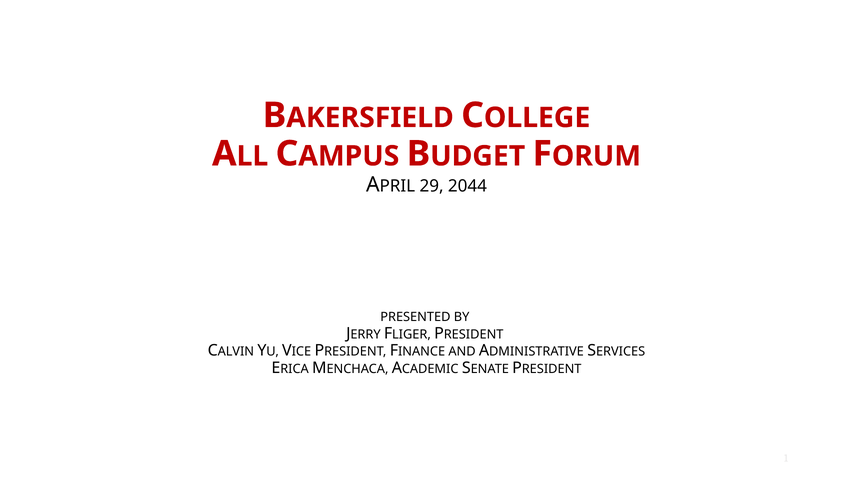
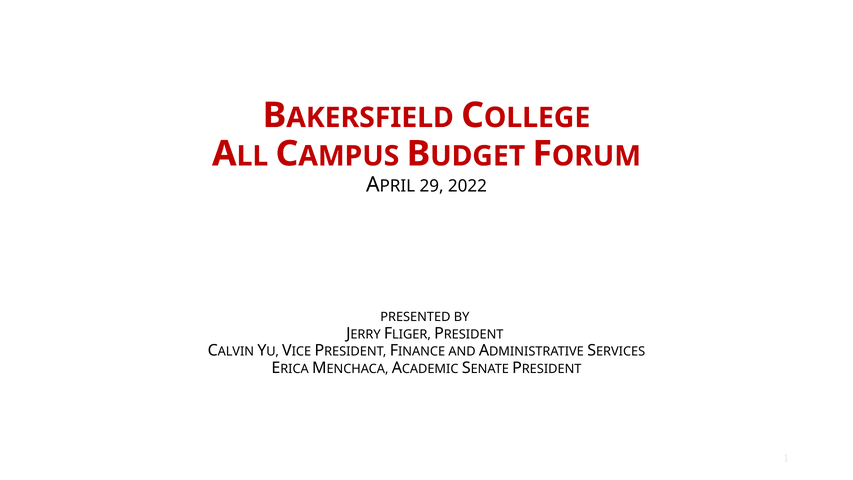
2044: 2044 -> 2022
